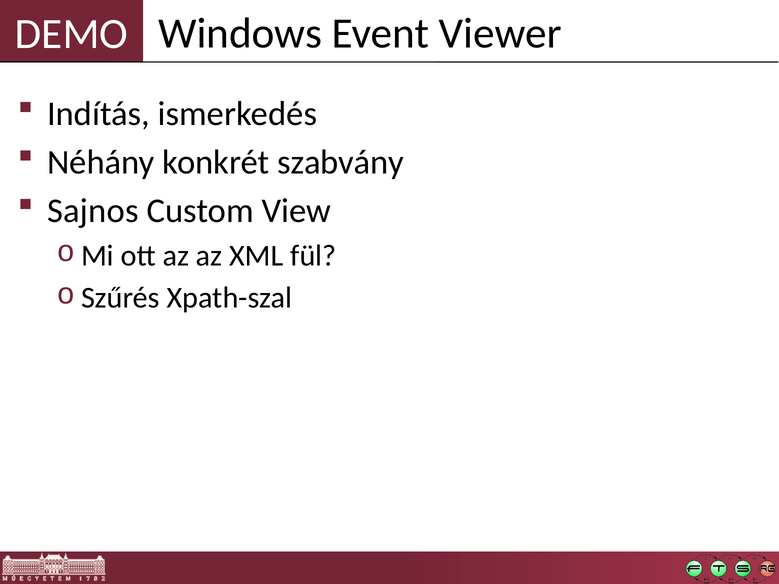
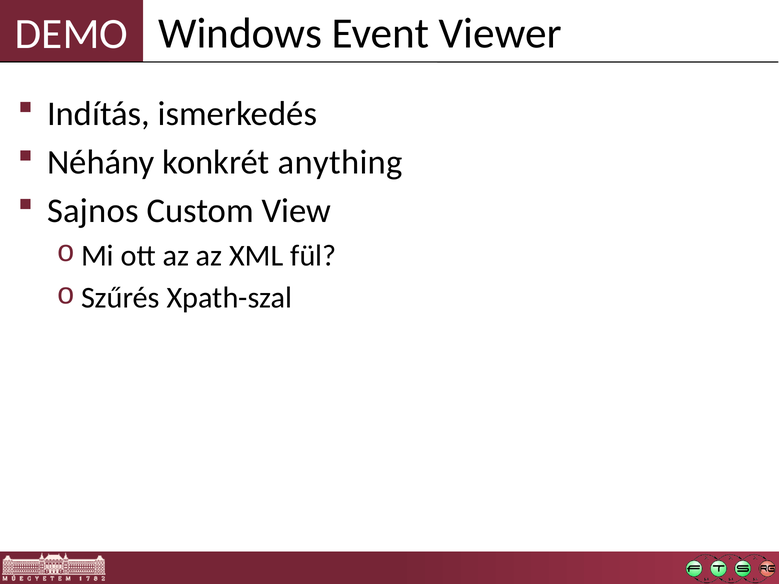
szabvány: szabvány -> anything
